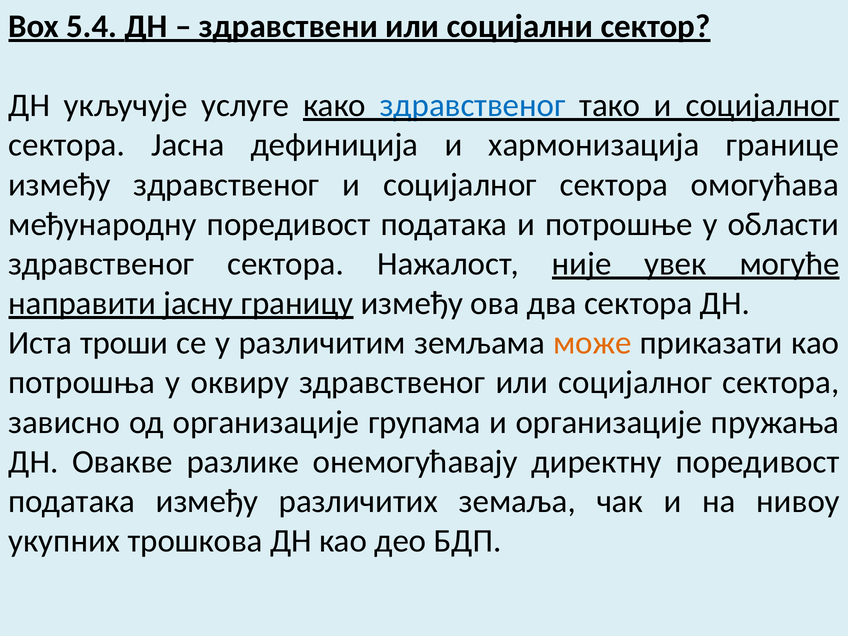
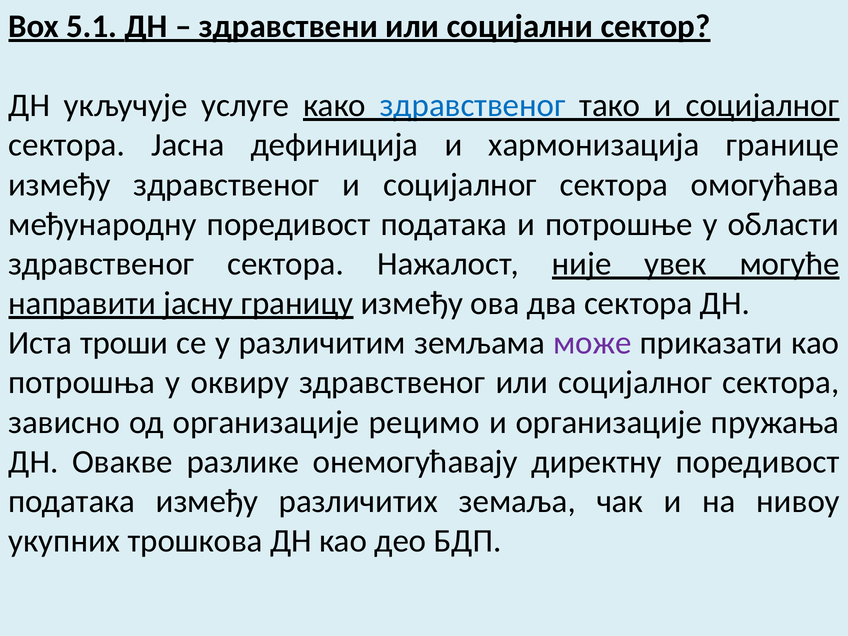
5.4: 5.4 -> 5.1
може colour: orange -> purple
групама: групама -> рецимо
